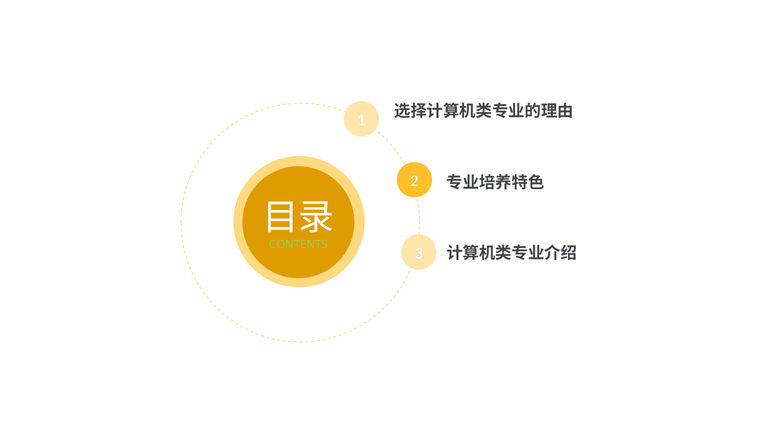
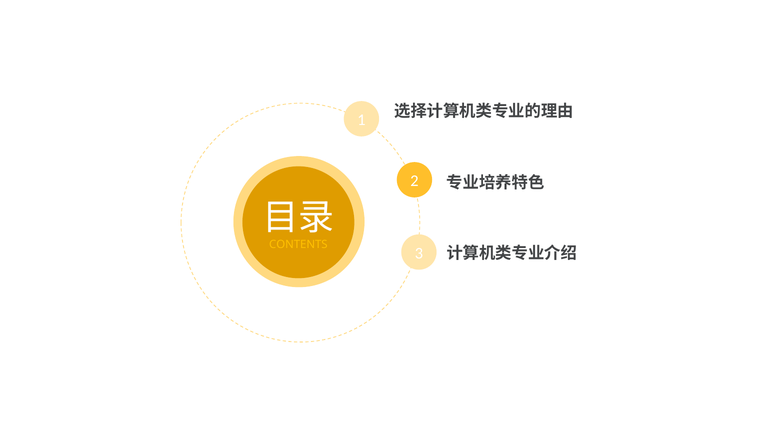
CONTENTS colour: light green -> yellow
